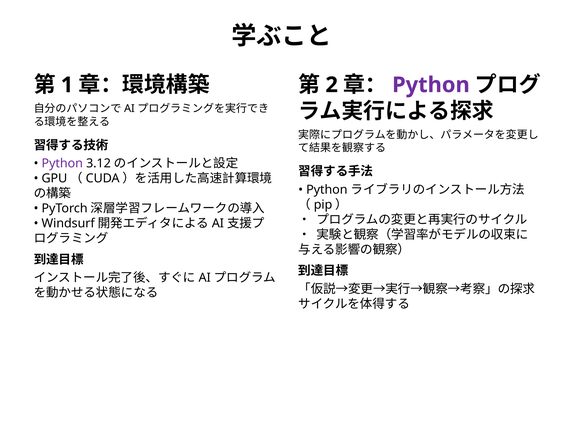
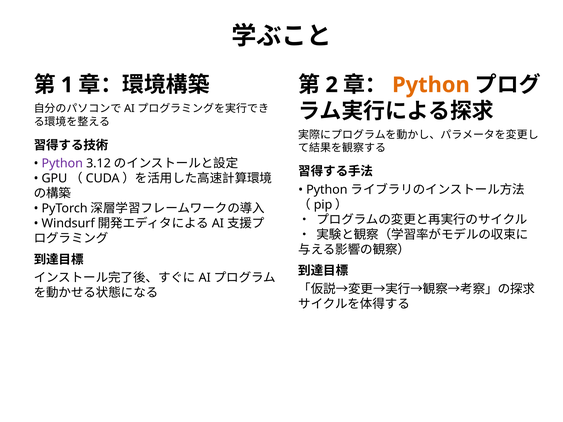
Python at (431, 85) colour: purple -> orange
